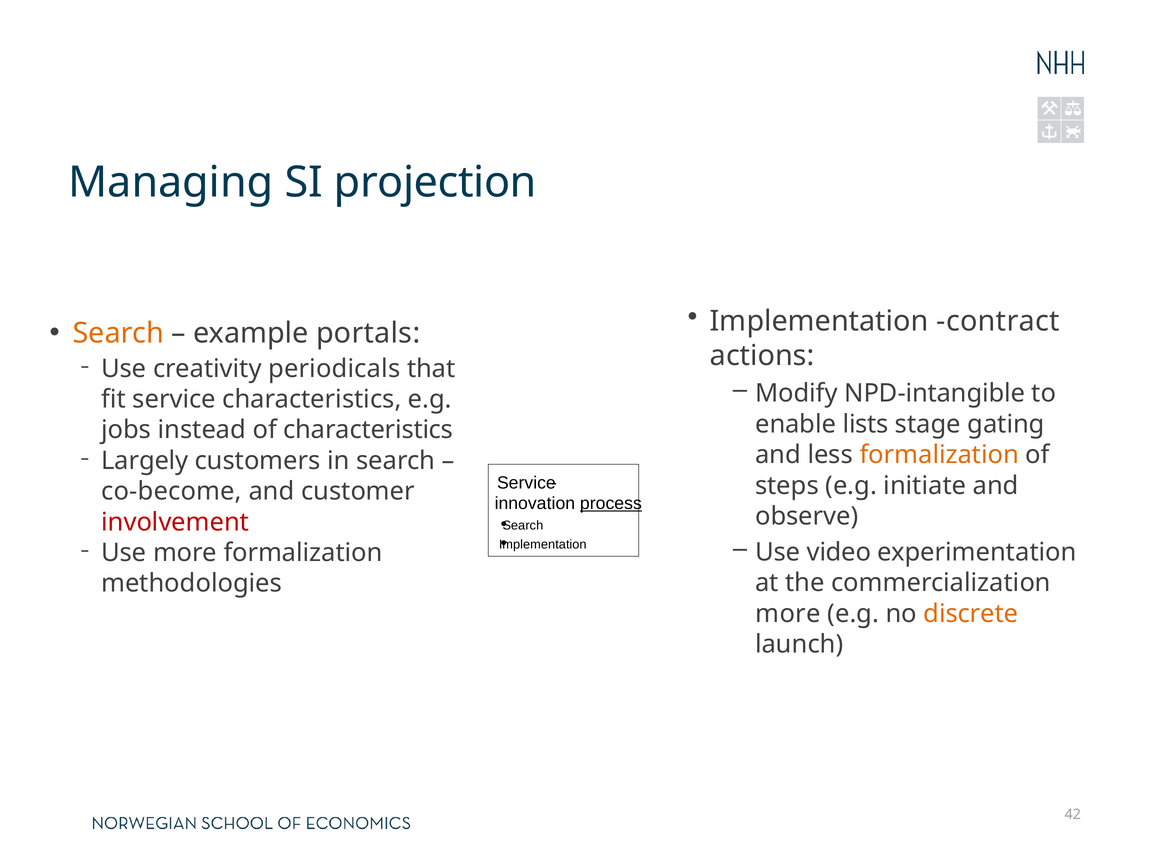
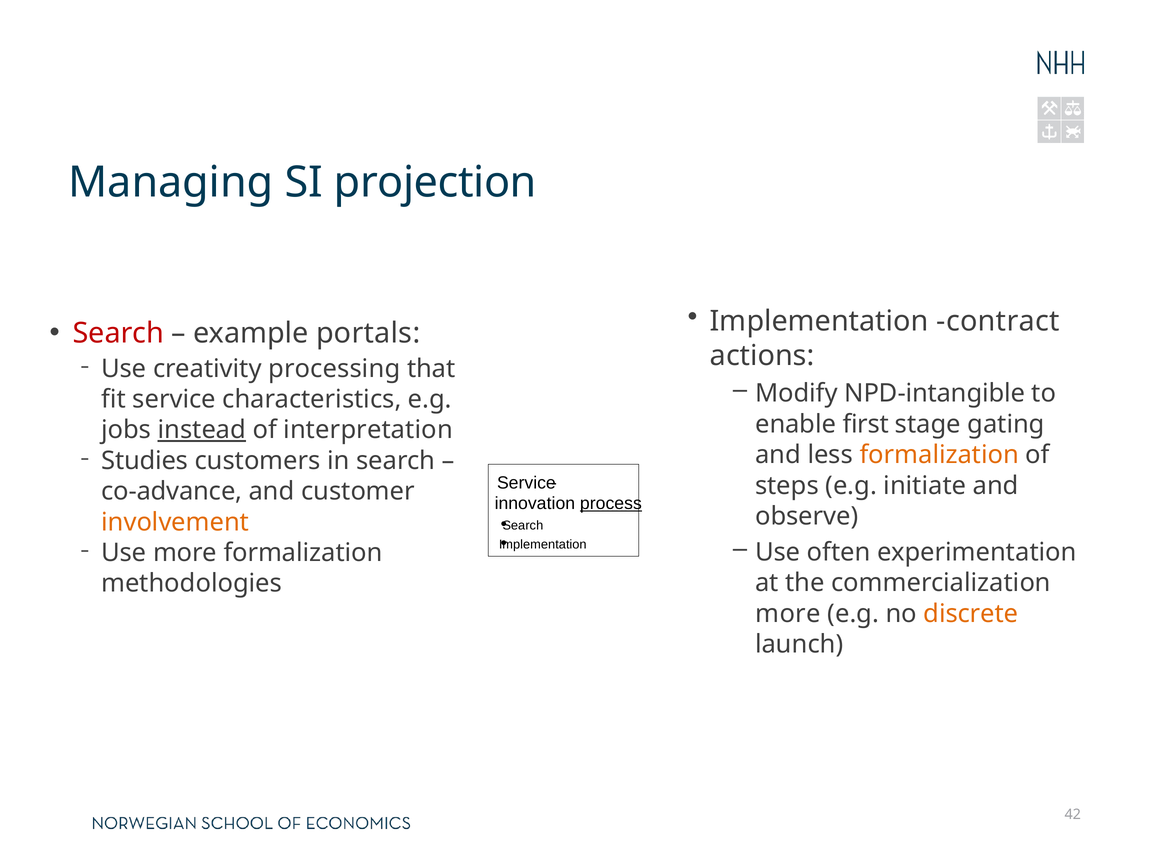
Search at (118, 333) colour: orange -> red
periodicals: periodicals -> processing
lists: lists -> first
instead underline: none -> present
of characteristics: characteristics -> interpretation
Largely: Largely -> Studies
co-become: co-become -> co-advance
involvement colour: red -> orange
video: video -> often
